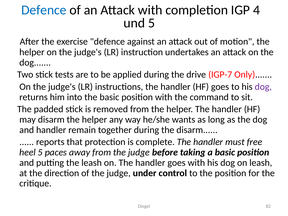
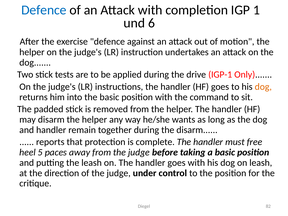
4: 4 -> 1
und 5: 5 -> 6
IGP-7: IGP-7 -> IGP-1
dog at (263, 87) colour: purple -> orange
